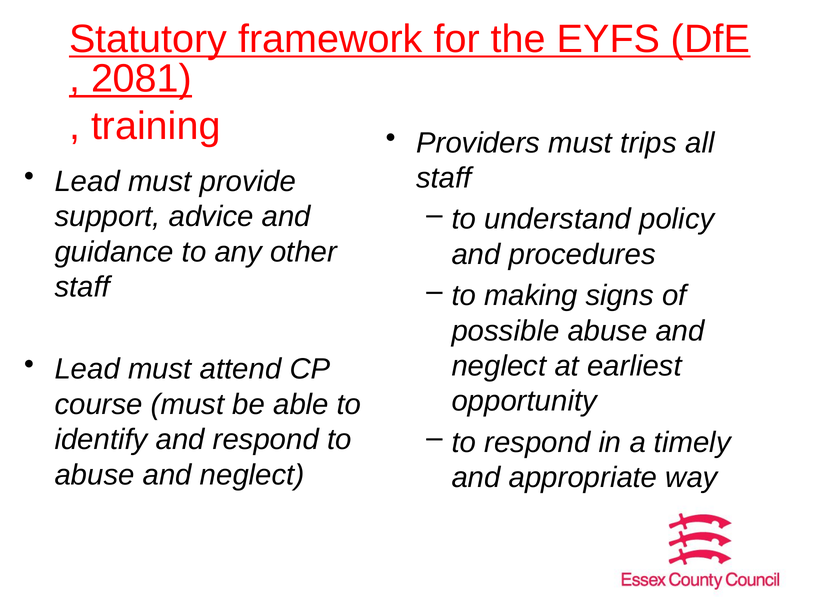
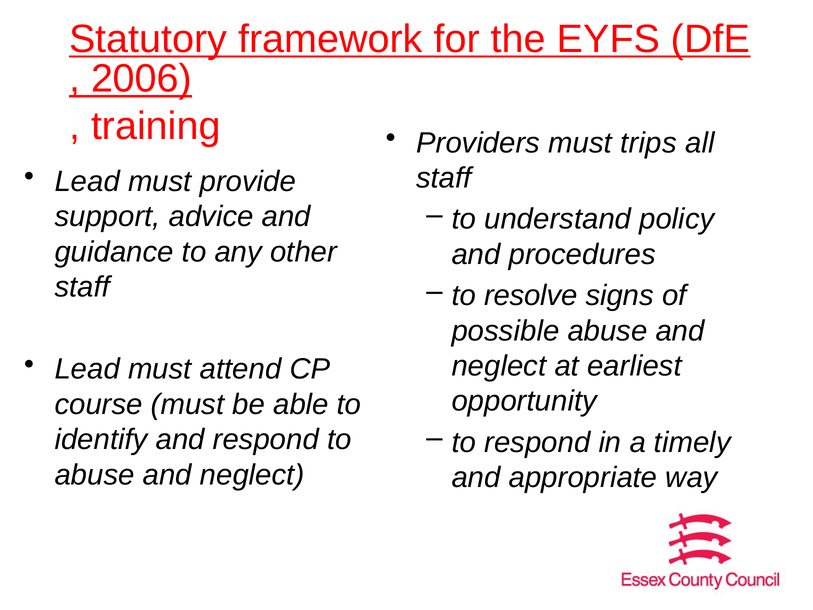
2081: 2081 -> 2006
making: making -> resolve
